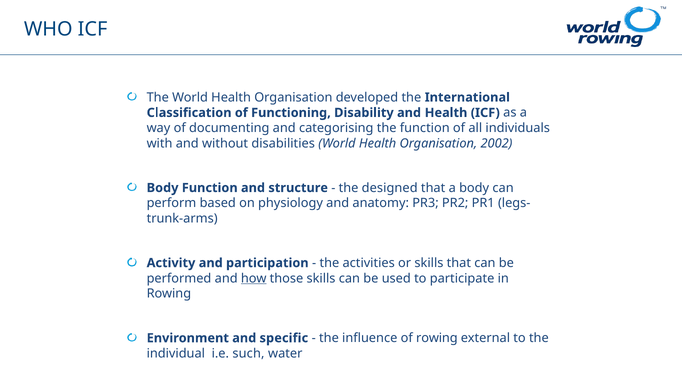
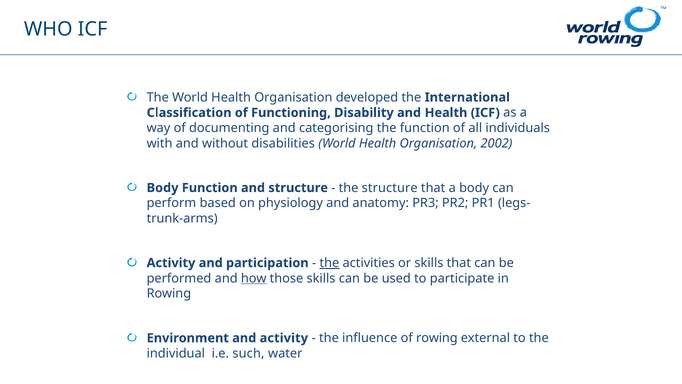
the designed: designed -> structure
the at (329, 263) underline: none -> present
and specific: specific -> activity
